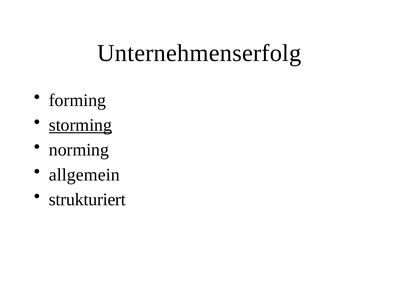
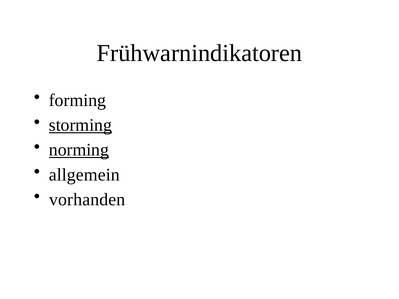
Unternehmenserfolg: Unternehmenserfolg -> Frühwarnindikatoren
norming underline: none -> present
strukturiert: strukturiert -> vorhanden
